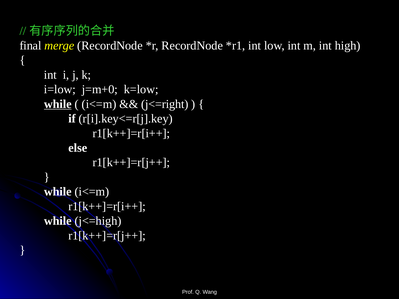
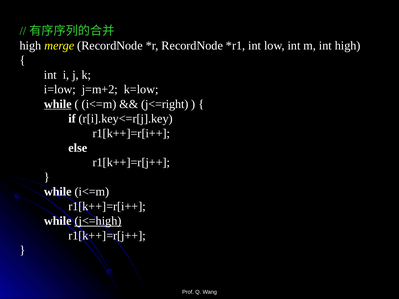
final at (30, 46): final -> high
j=m+0: j=m+0 -> j=m+2
j<=high underline: none -> present
